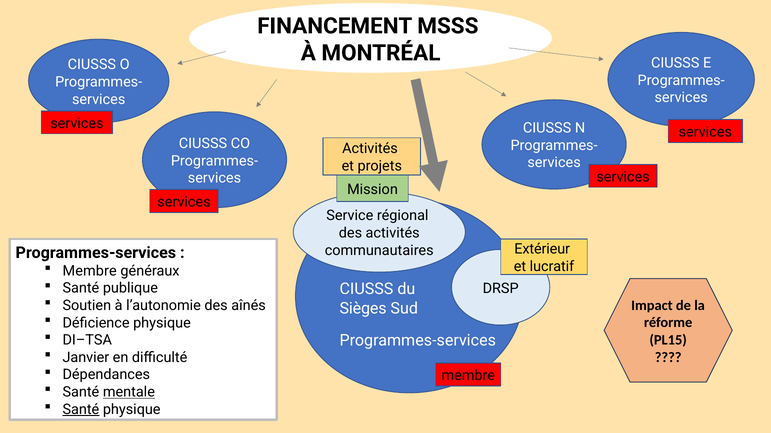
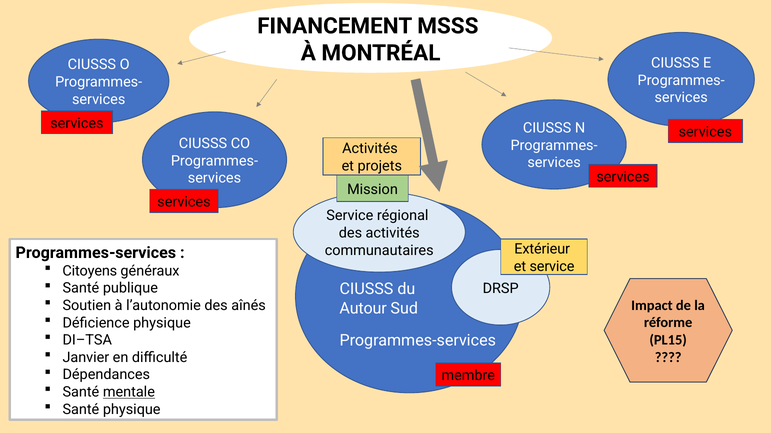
et lucratif: lucratif -> service
Membre at (90, 271): Membre -> Citoyens
Sièges: Sièges -> Autour
Santé at (81, 410) underline: present -> none
